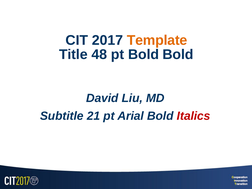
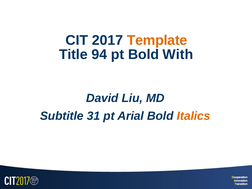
48: 48 -> 94
Bold Bold: Bold -> With
21: 21 -> 31
Italics colour: red -> orange
